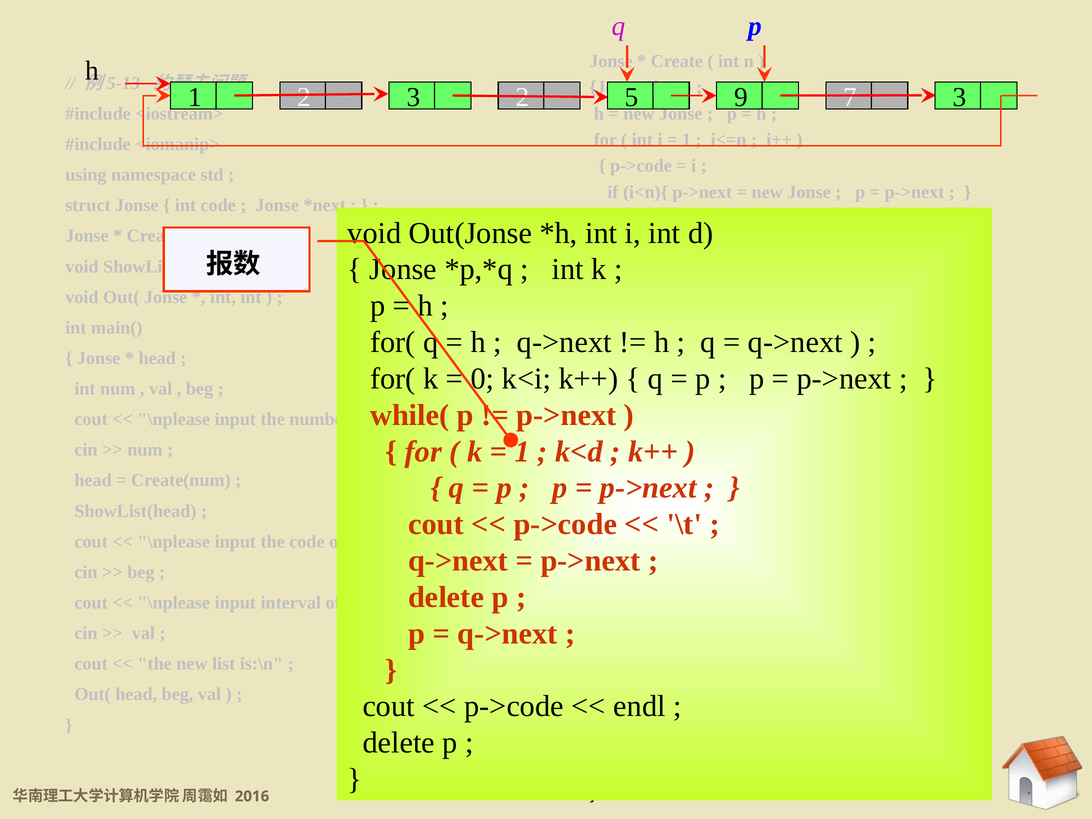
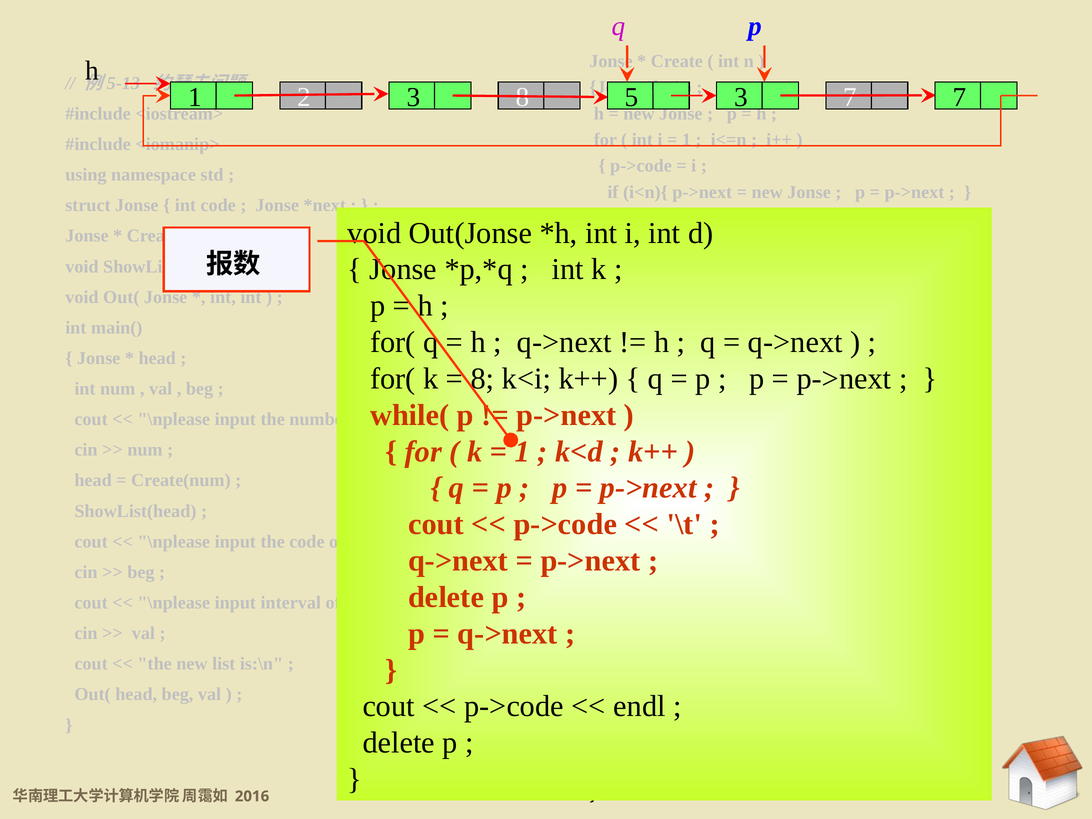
3 2: 2 -> 8
9 at (741, 97): 9 -> 3
7 3: 3 -> 7
0 at (482, 379): 0 -> 8
